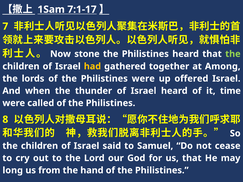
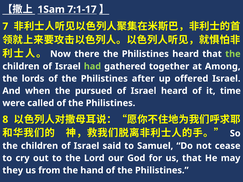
stone: stone -> there
had colour: yellow -> light green
Philistines were: were -> after
thunder: thunder -> pursued
long: long -> they
